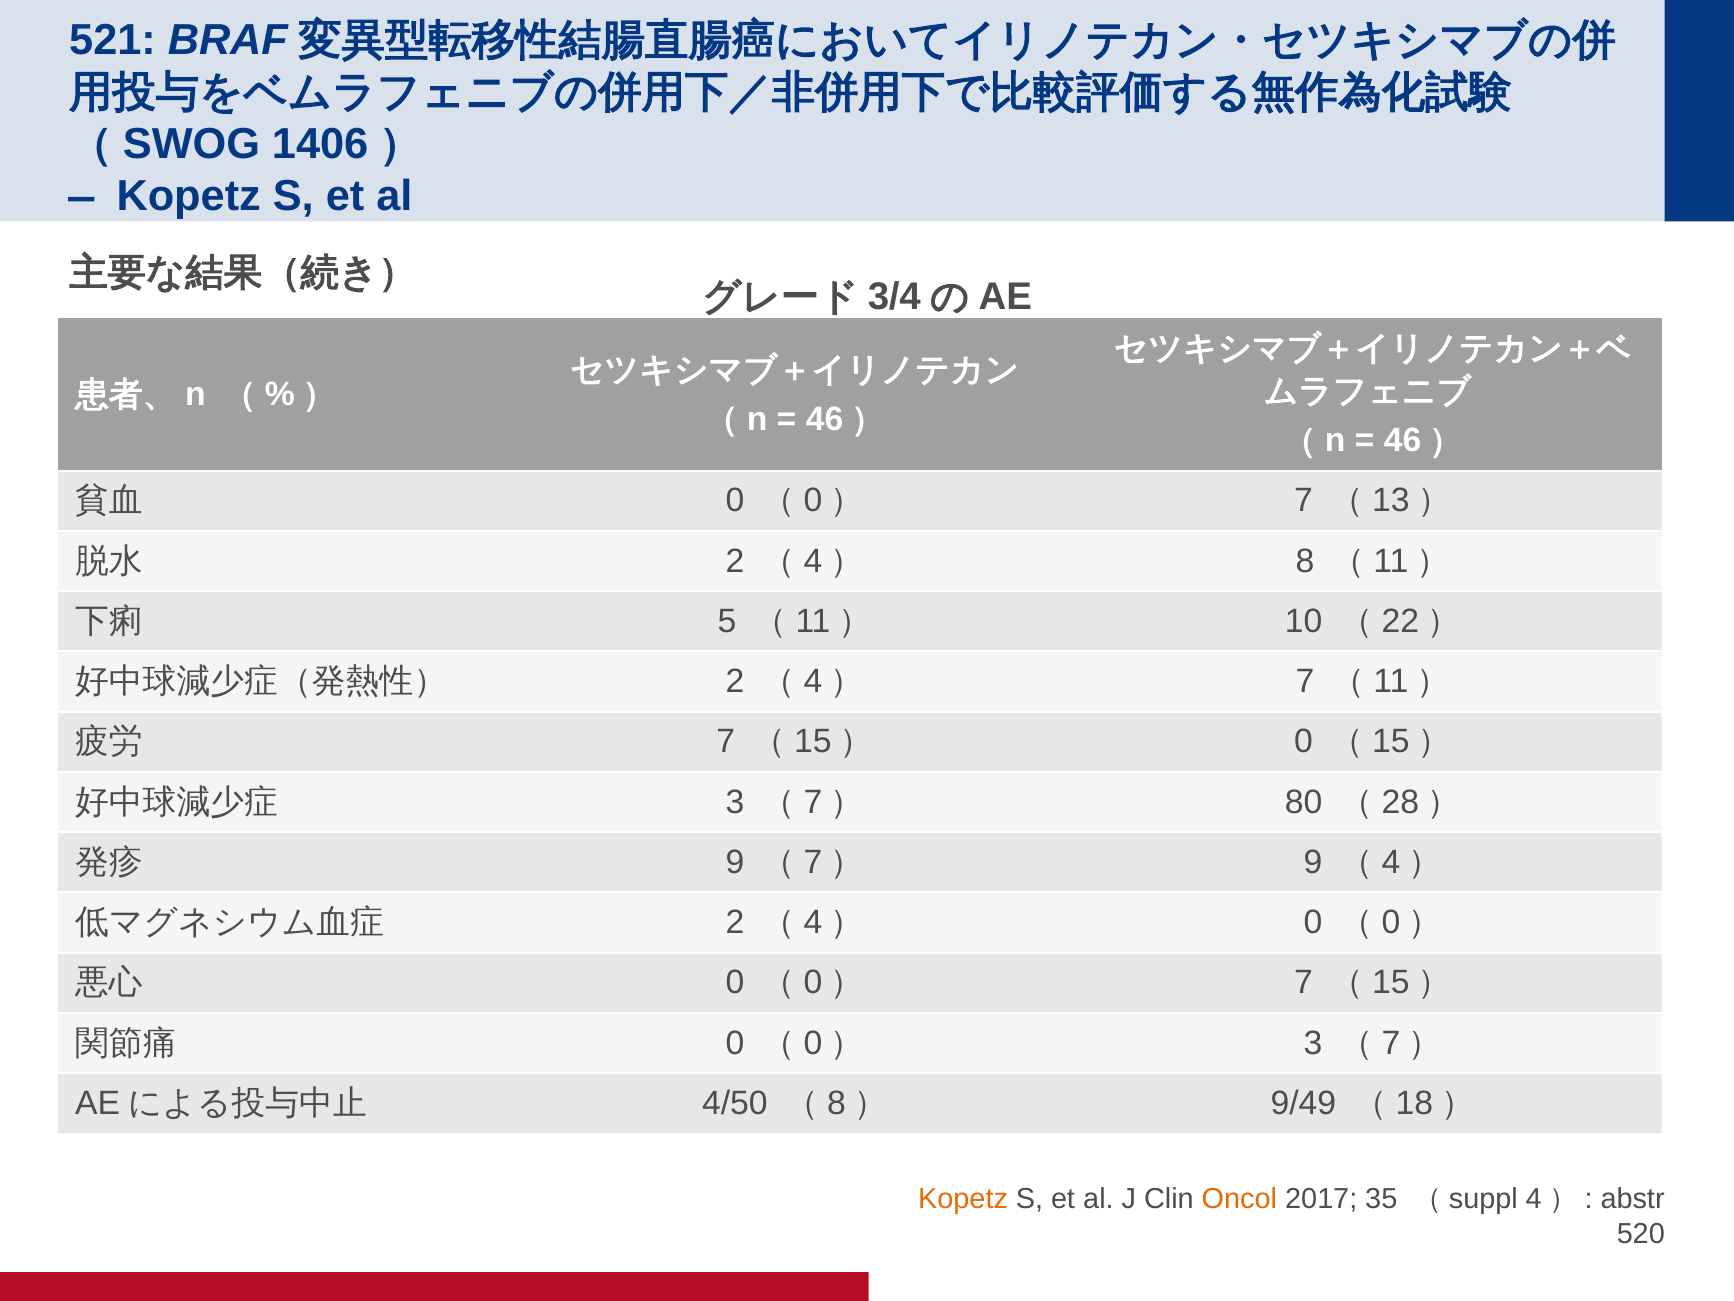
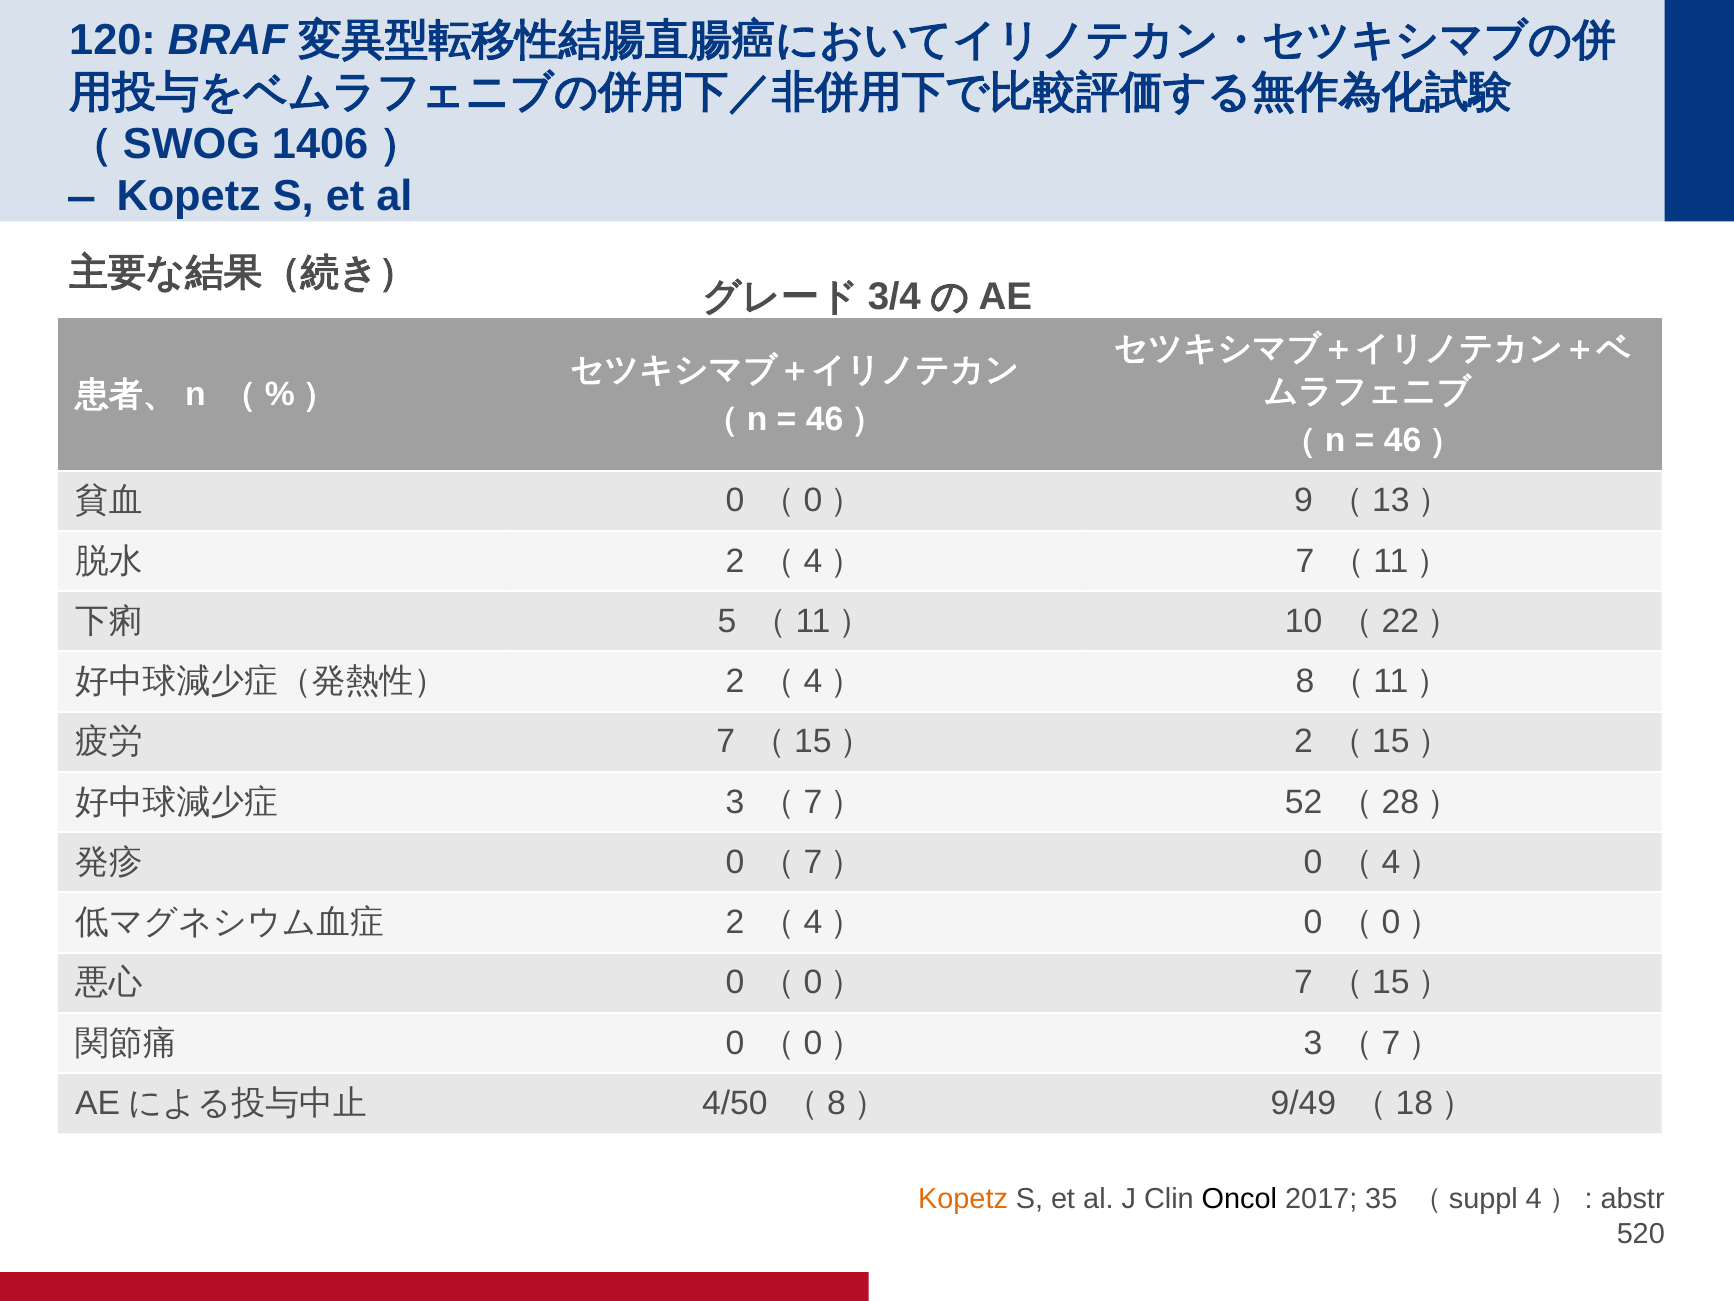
521: 521 -> 120
7 at (1304, 501): 7 -> 9
4） 8: 8 -> 7
4） 7: 7 -> 8
0 at (1304, 742): 0 -> 2
80: 80 -> 52
9 at (735, 862): 9 -> 0
9 at (1313, 862): 9 -> 0
Oncol colour: orange -> black
